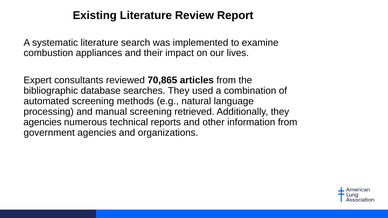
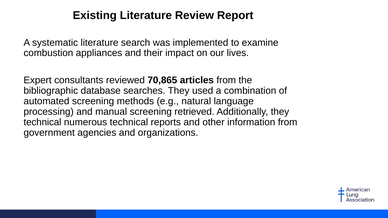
agencies at (42, 122): agencies -> technical
